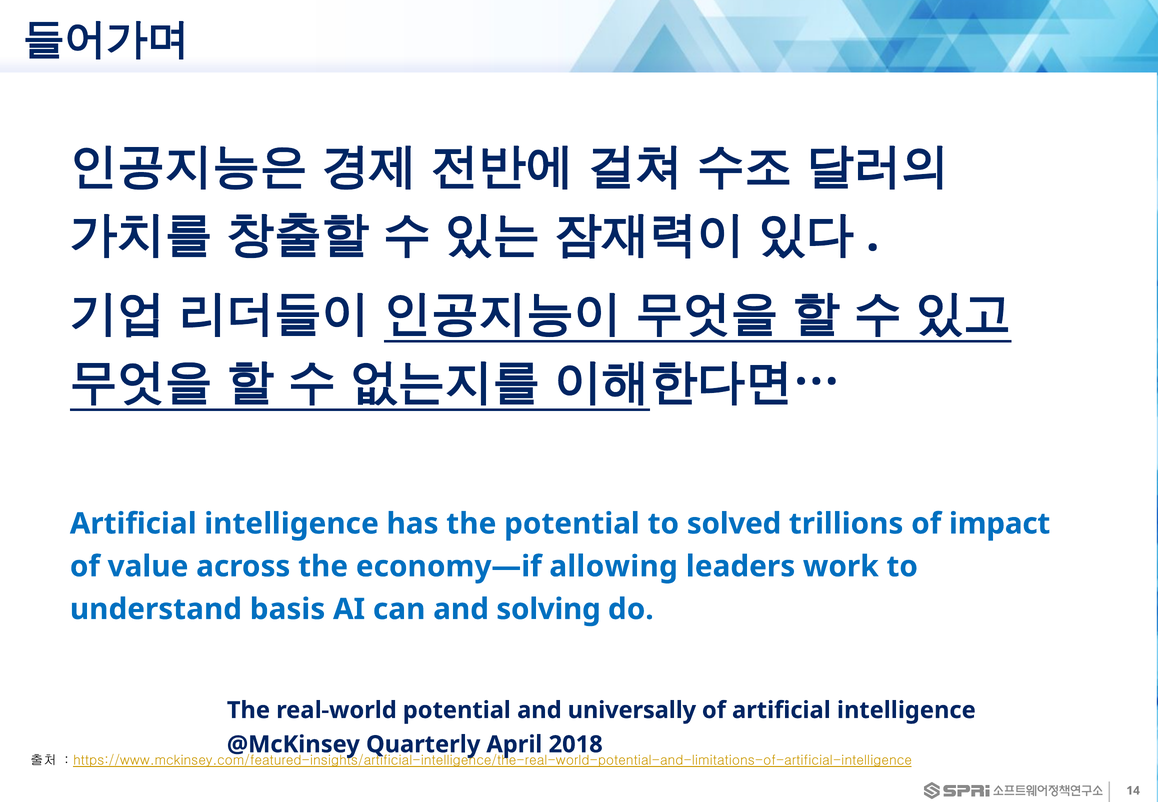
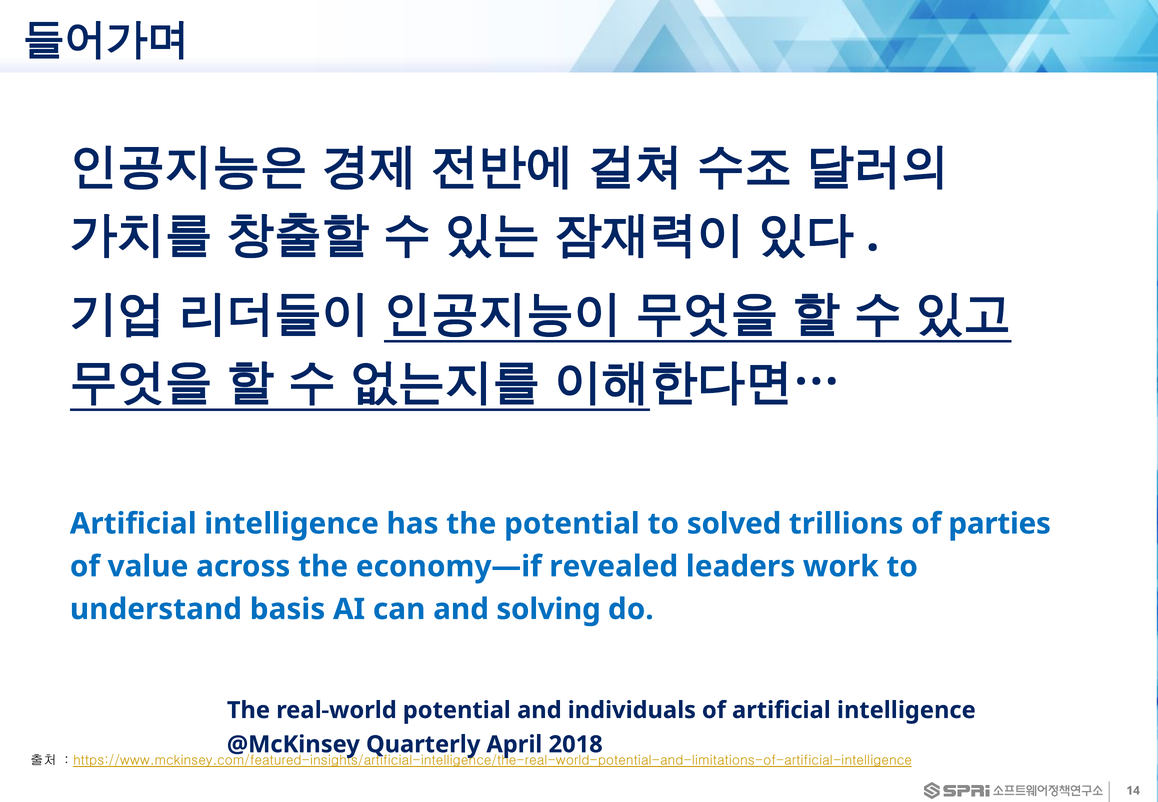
impact: impact -> parties
allowing: allowing -> revealed
universally: universally -> individuals
